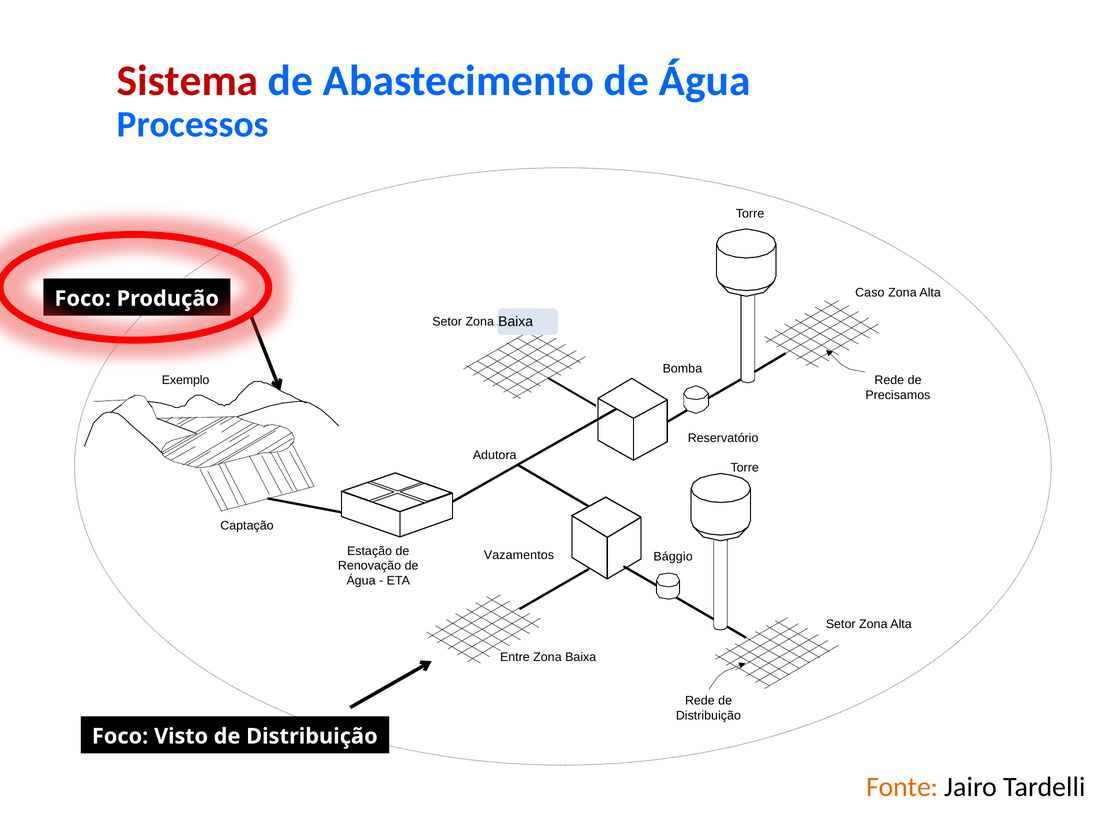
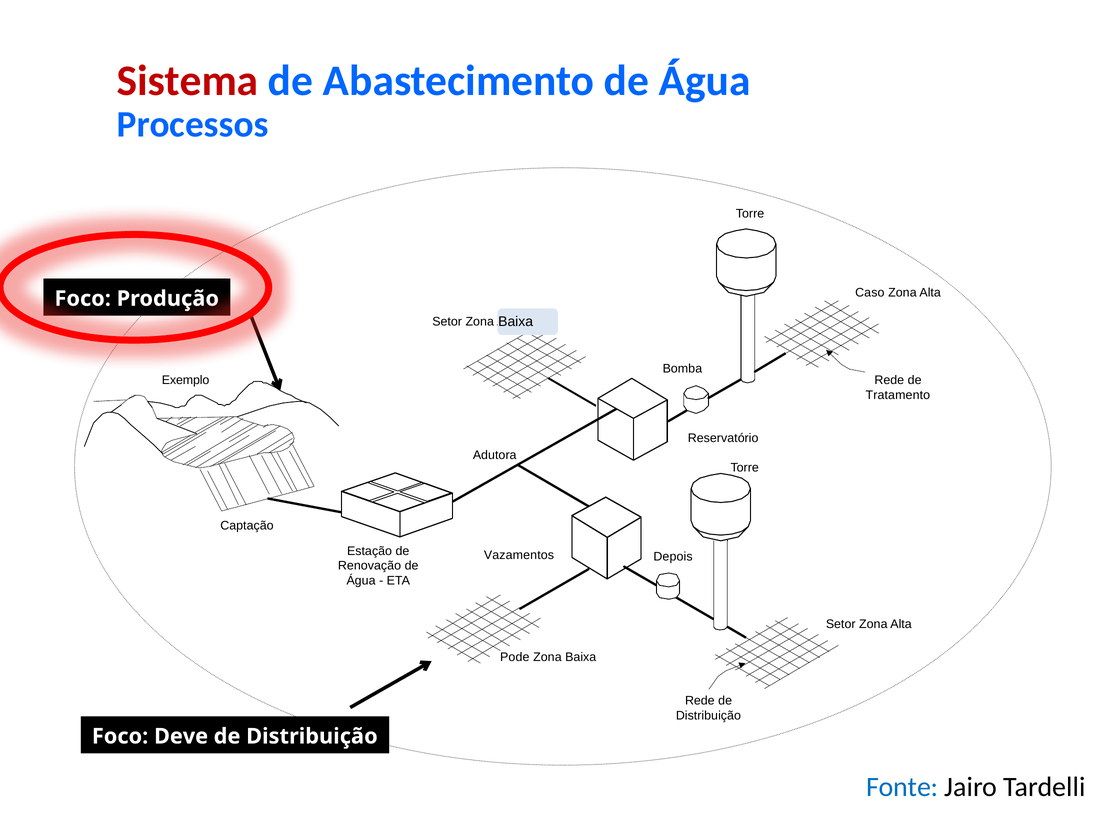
Precisamos: Precisamos -> Tratamento
Bággio: Bággio -> Depois
Entre: Entre -> Pode
Visto: Visto -> Deve
Fonte colour: orange -> blue
